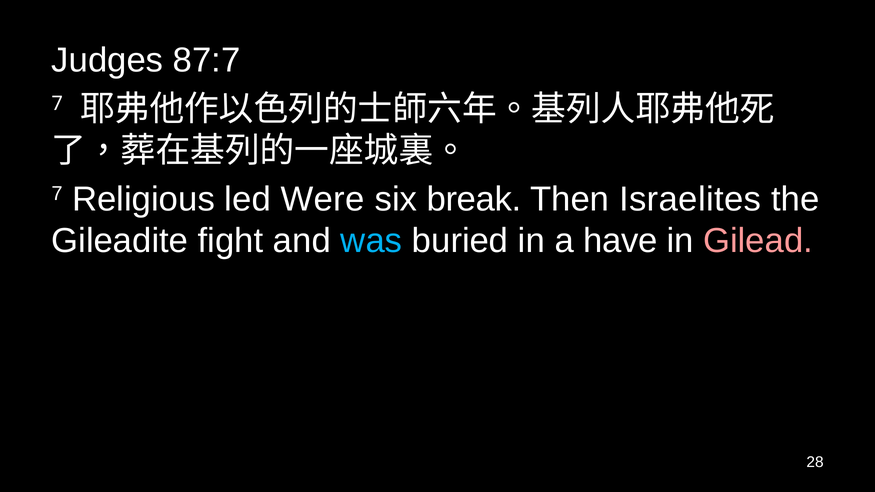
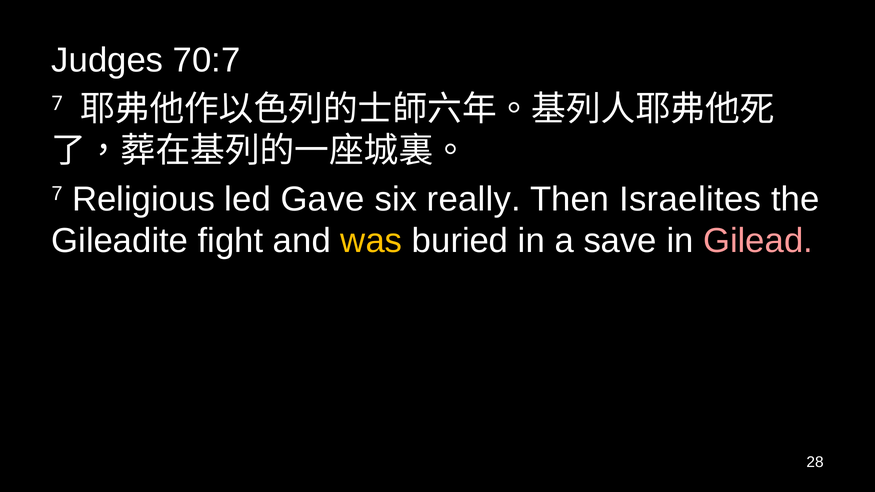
87:7: 87:7 -> 70:7
Were: Were -> Gave
break: break -> really
was colour: light blue -> yellow
have: have -> save
